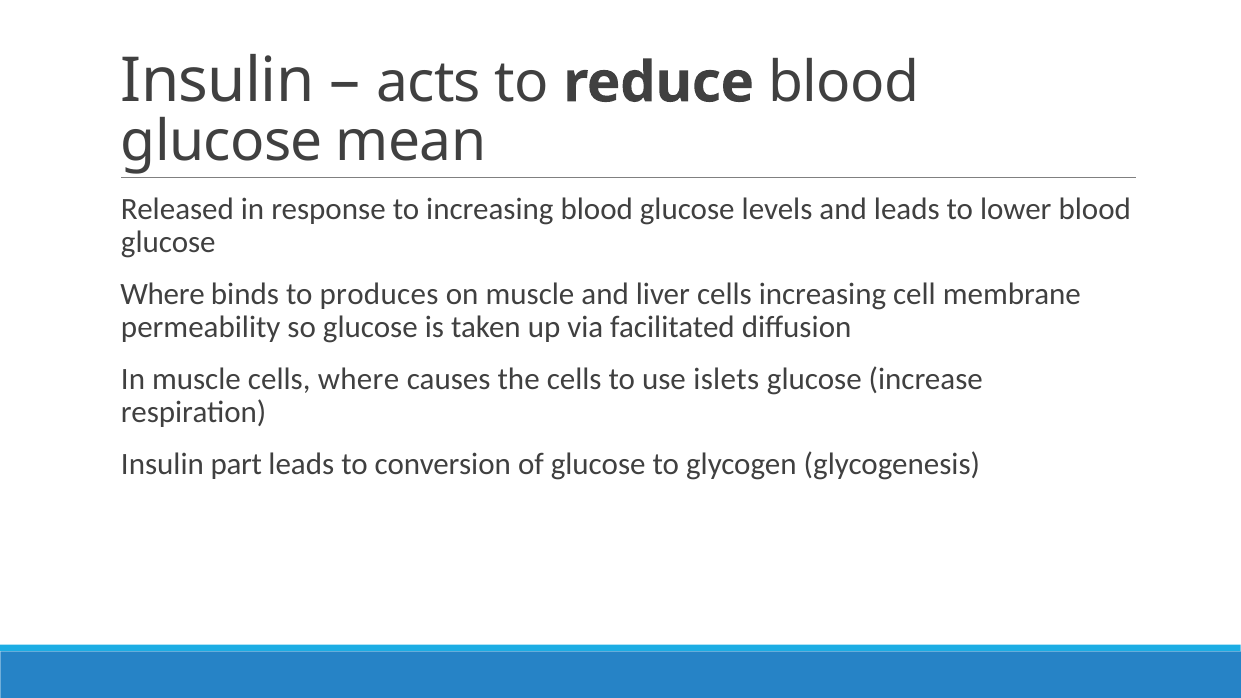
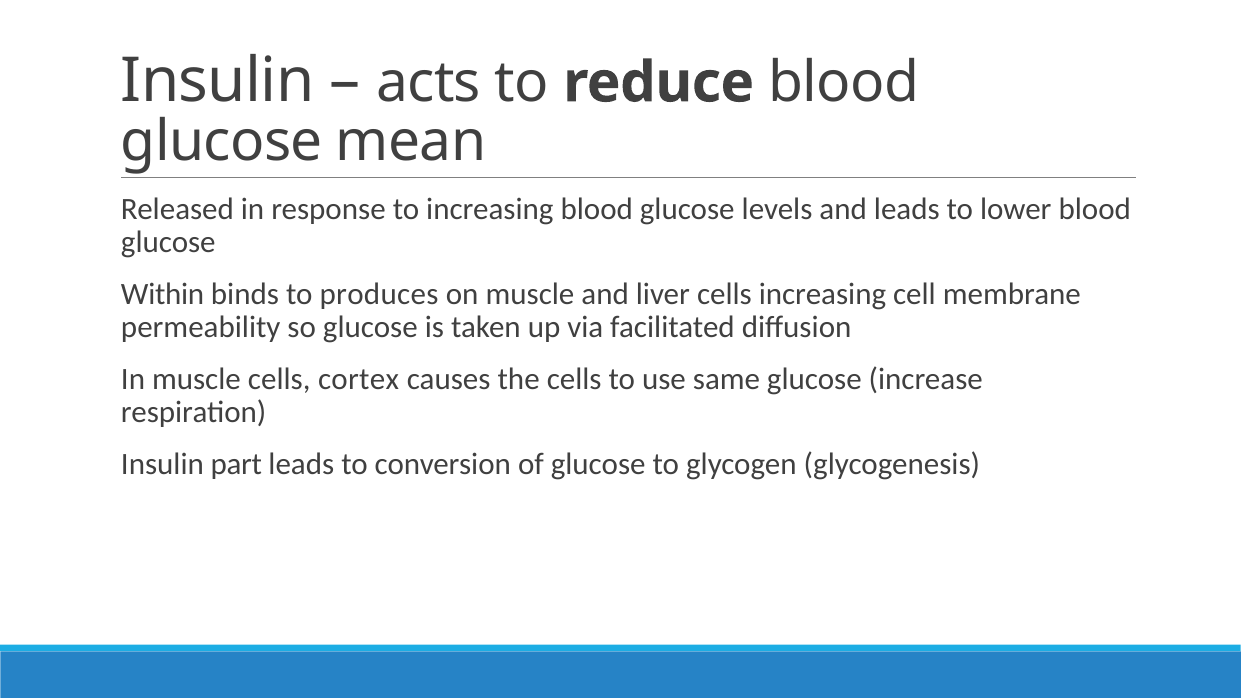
Where at (163, 294): Where -> Within
cells where: where -> cortex
islets: islets -> same
